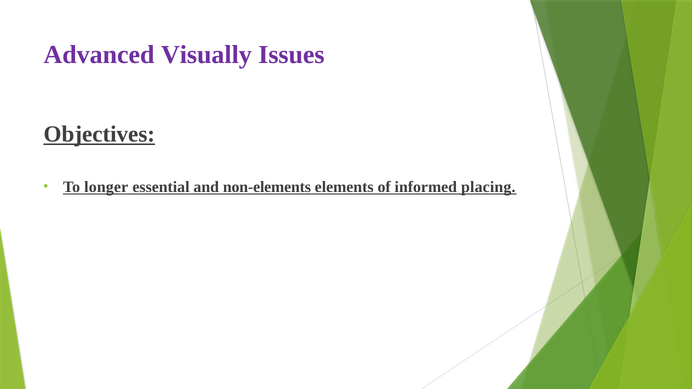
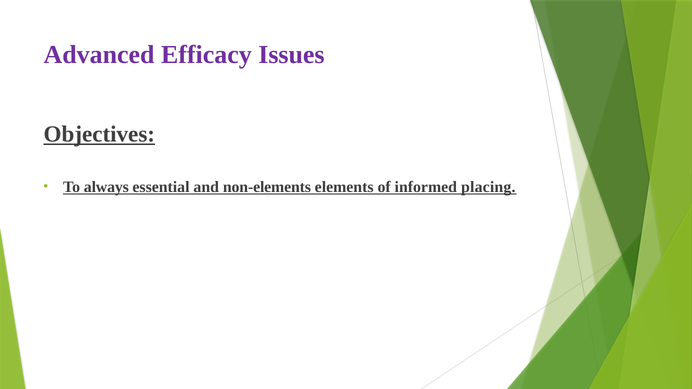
Visually: Visually -> Efficacy
longer: longer -> always
